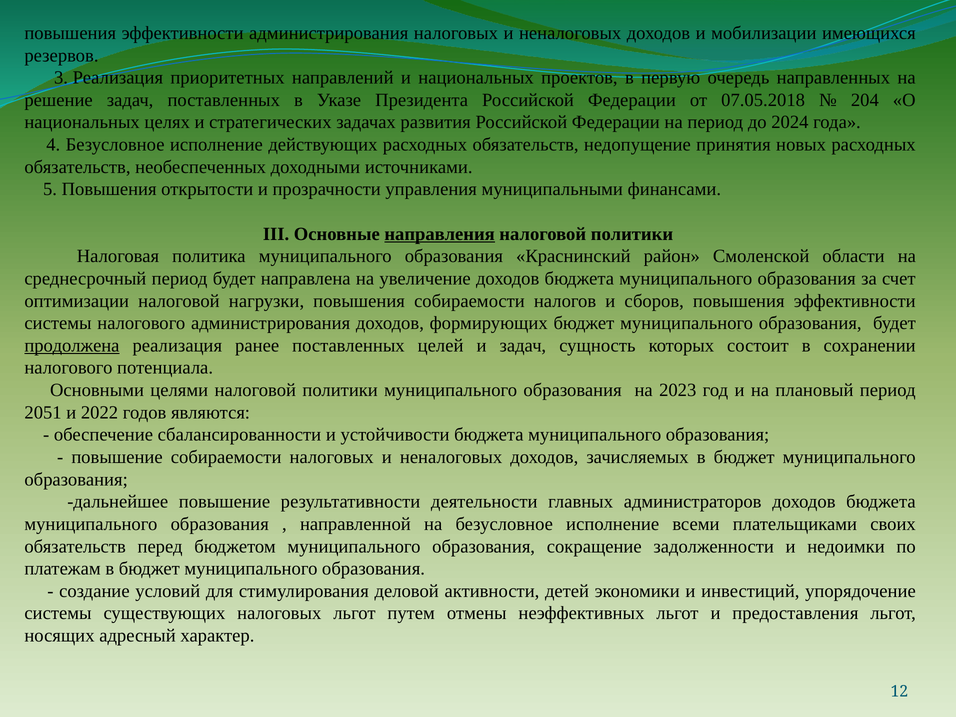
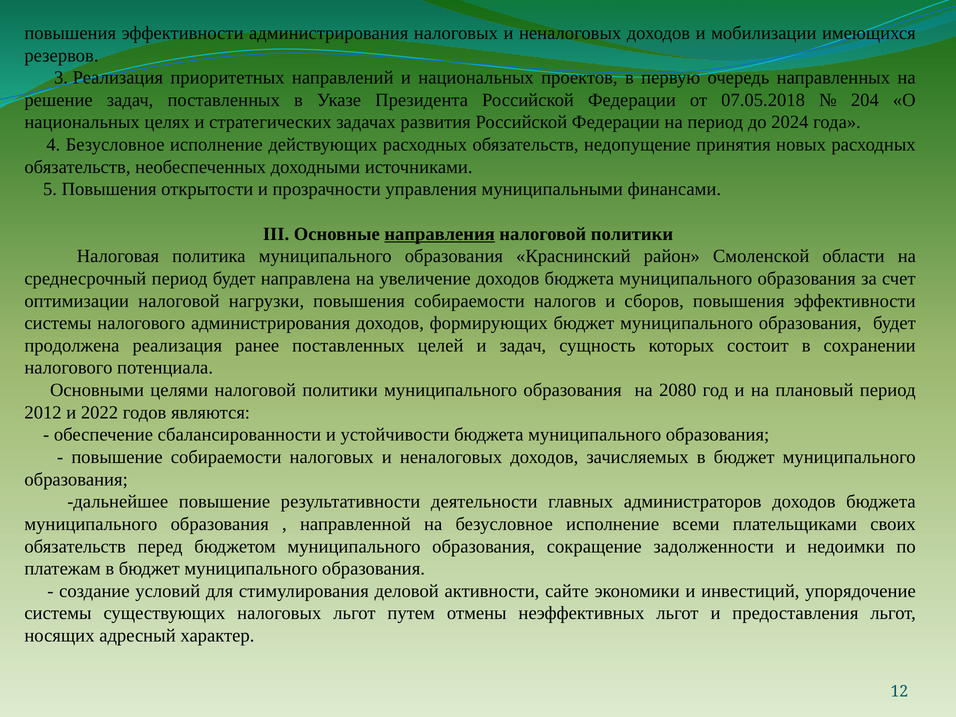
продолжена underline: present -> none
2023: 2023 -> 2080
2051: 2051 -> 2012
детей: детей -> сайте
